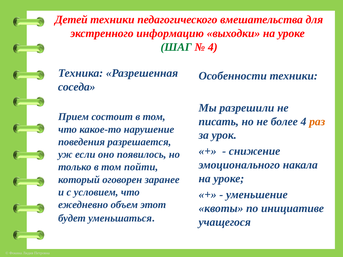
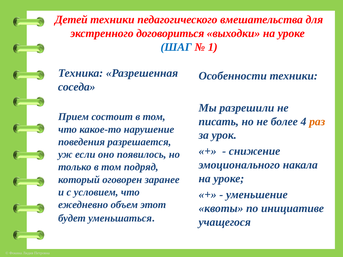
информацию: информацию -> договориться
ШАГ colour: green -> blue
4 at (213, 47): 4 -> 1
пойти: пойти -> подряд
